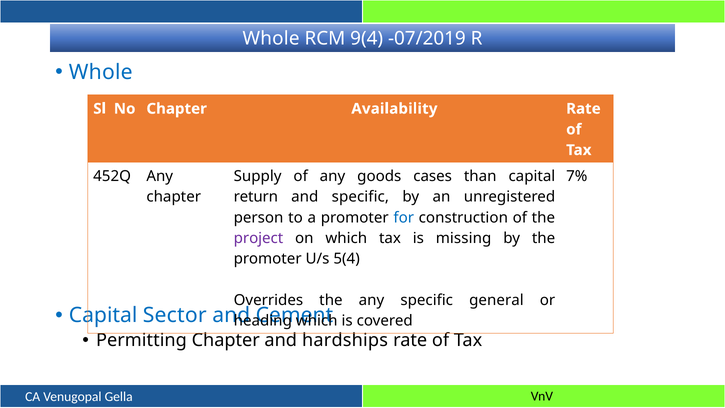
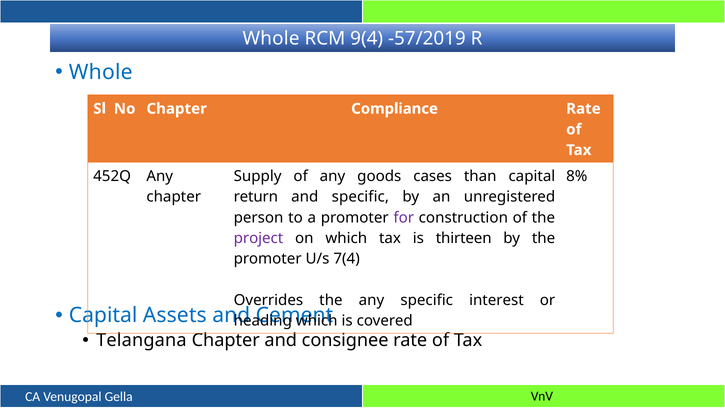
-07/2019: -07/2019 -> -57/2019
Availability: Availability -> Compliance
7%: 7% -> 8%
for colour: blue -> purple
missing: missing -> thirteen
5(4: 5(4 -> 7(4
general: general -> interest
Sector: Sector -> Assets
Permitting: Permitting -> Telangana
hardships: hardships -> consignee
